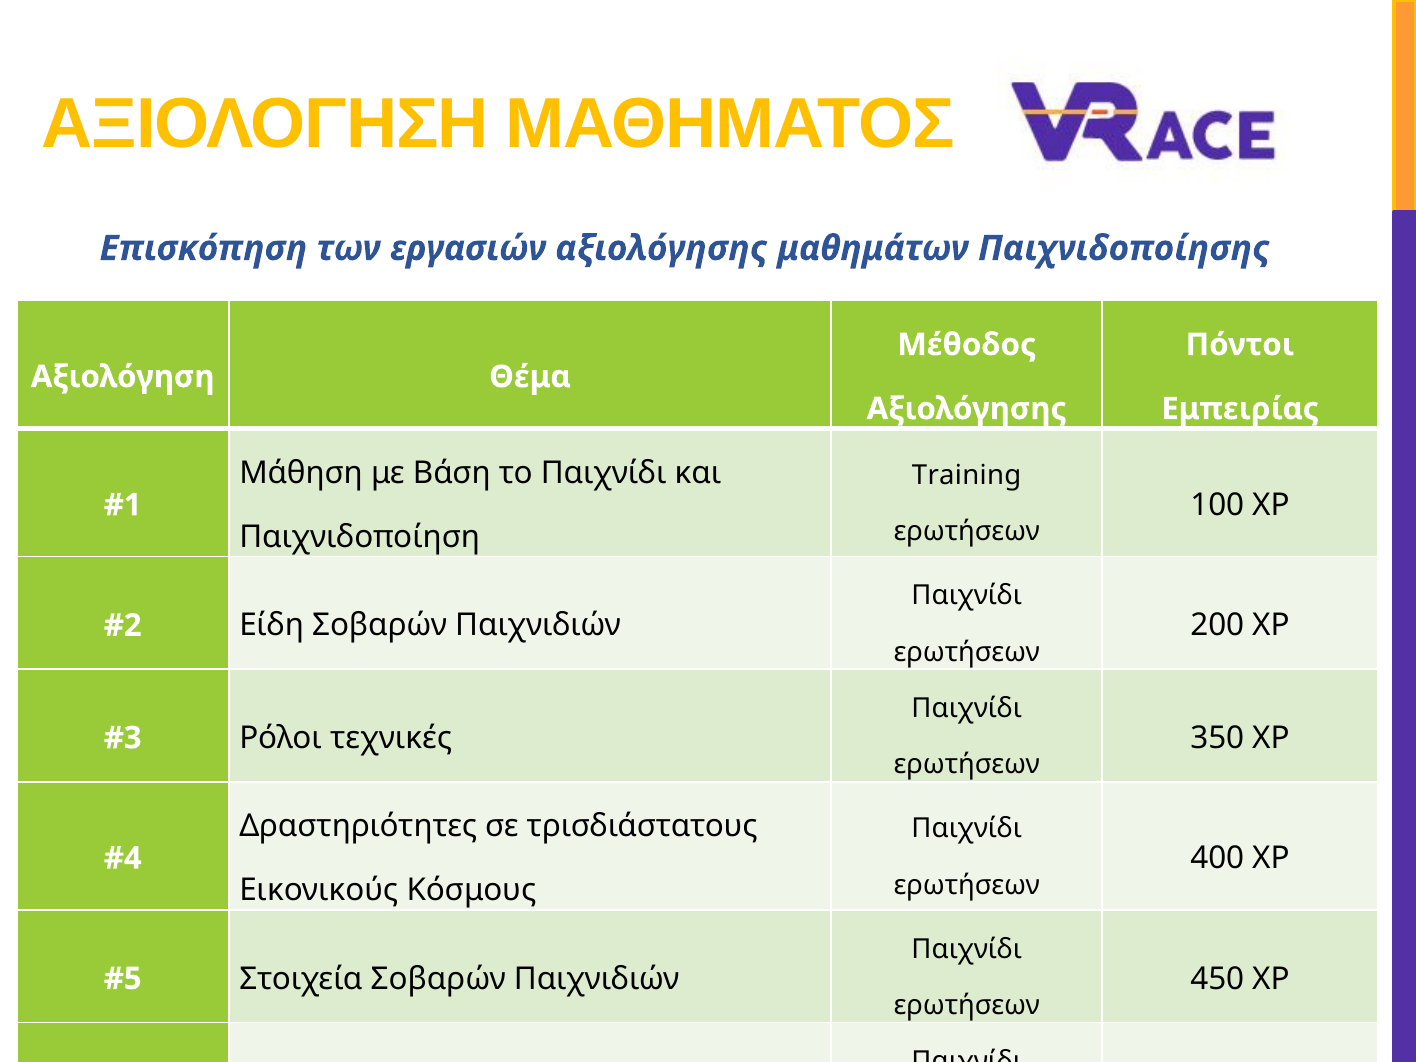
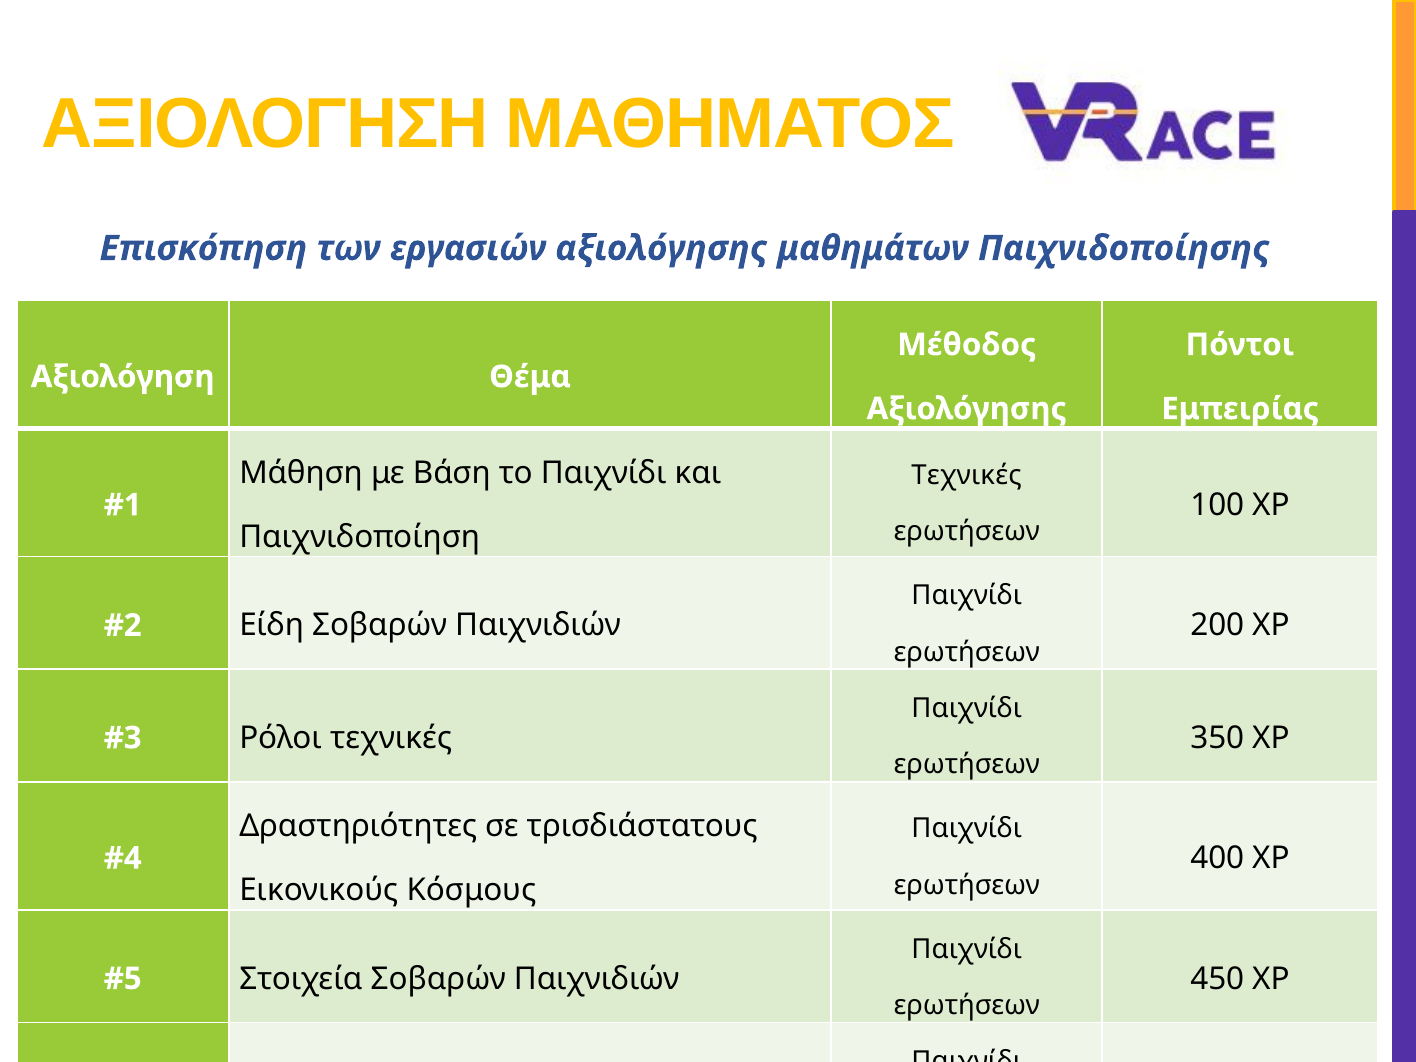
Training at (967, 475): Training -> Τεχνικές
